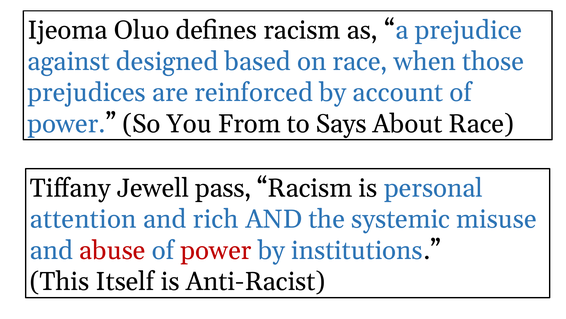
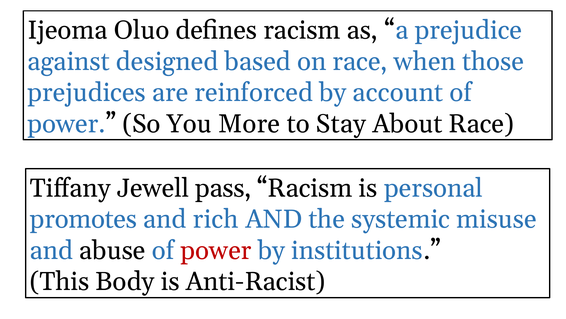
From: From -> More
Says: Says -> Stay
attention: attention -> promotes
abuse colour: red -> black
Itself: Itself -> Body
